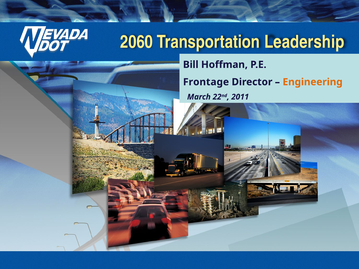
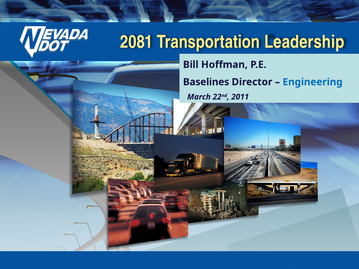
2060: 2060 -> 2081
Frontage: Frontage -> Baselines
Engineering colour: orange -> blue
